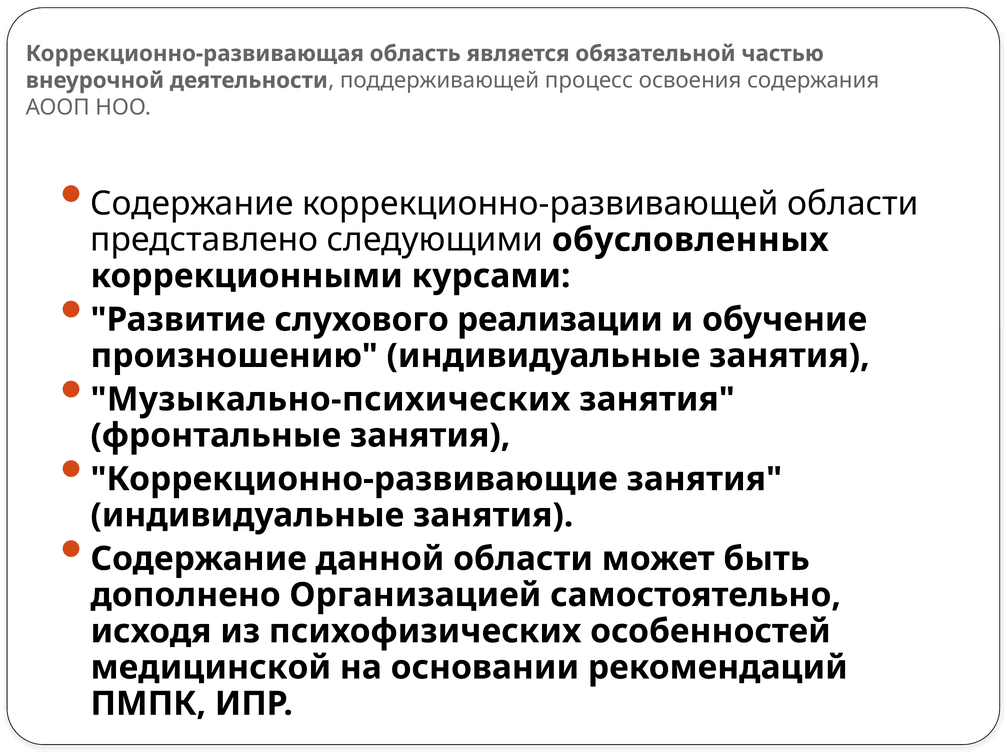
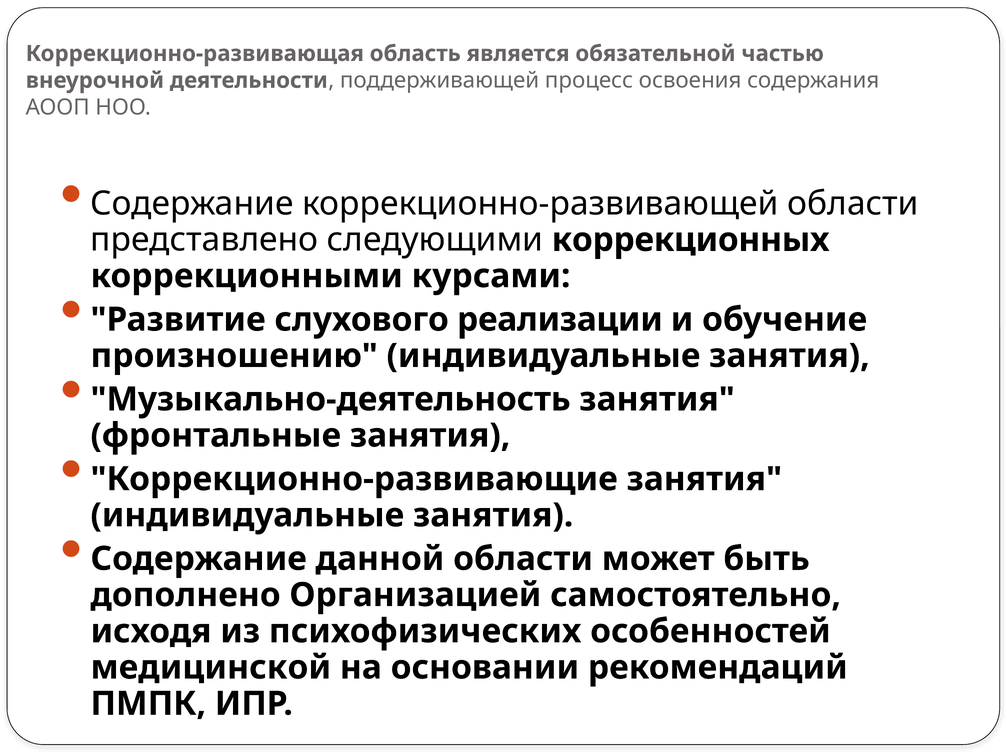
обусловленных: обусловленных -> коррекционных
Музыкально-психических: Музыкально-психических -> Музыкально-деятельность
